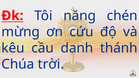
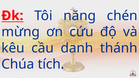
trời: trời -> tích
